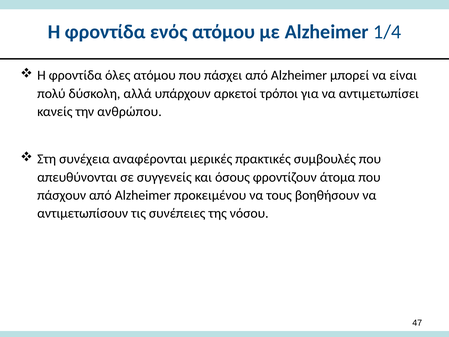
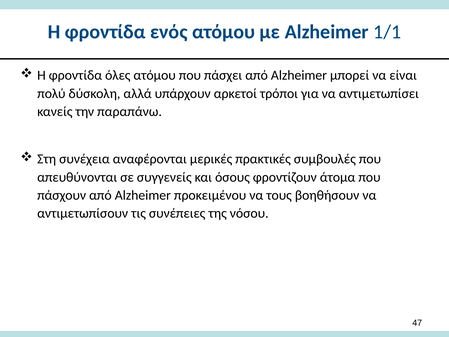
1/4: 1/4 -> 1/1
ανθρώπου: ανθρώπου -> παραπάνω
